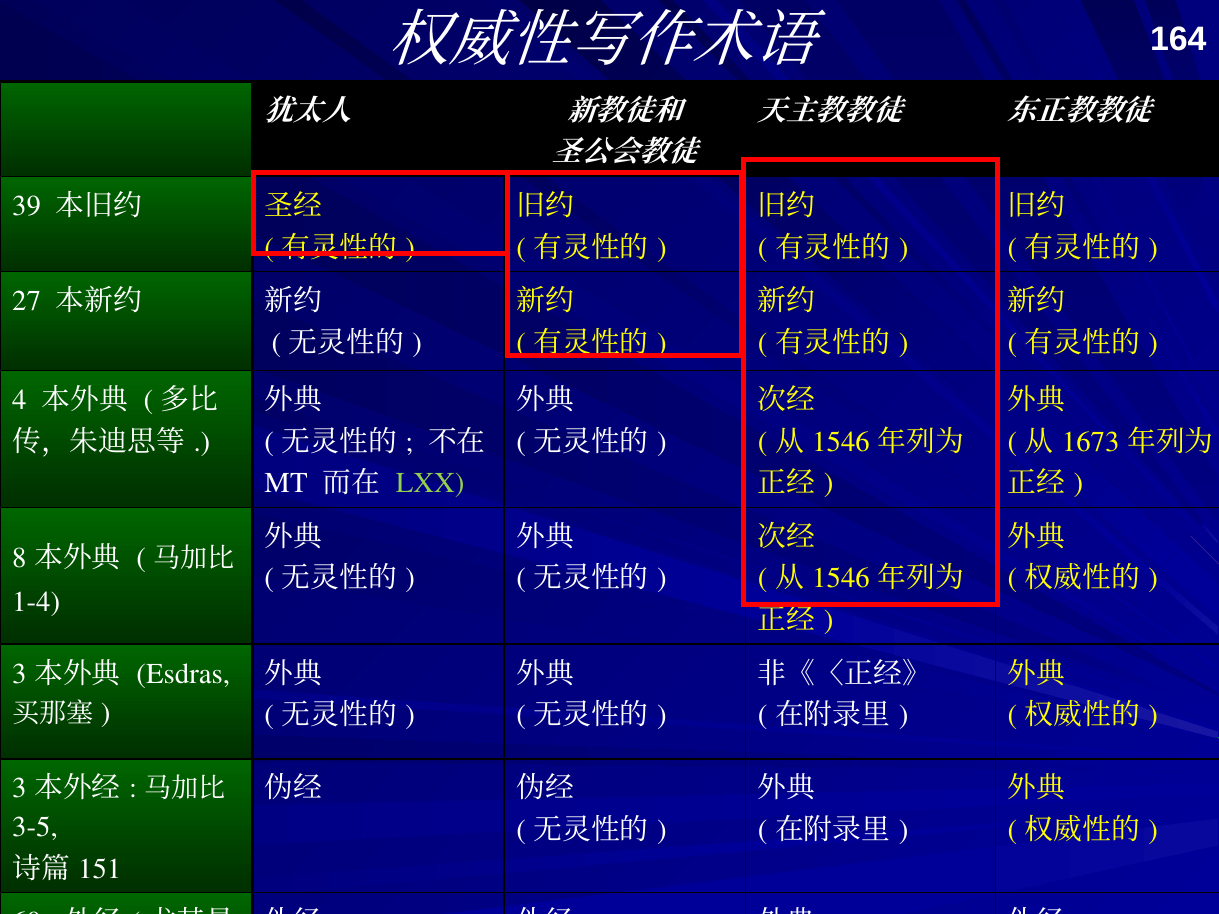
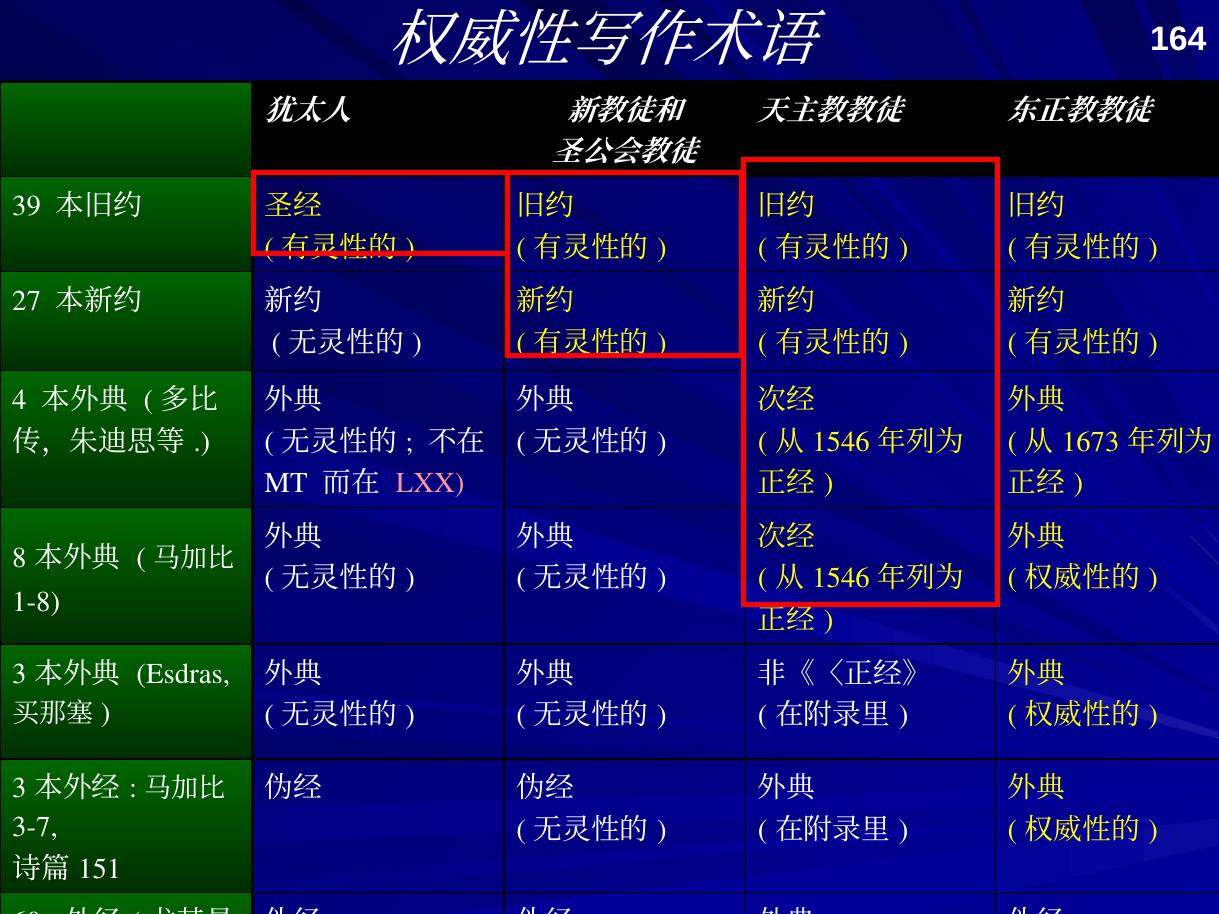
LXX colour: light green -> pink
1-4: 1-4 -> 1-8
3-5: 3-5 -> 3-7
